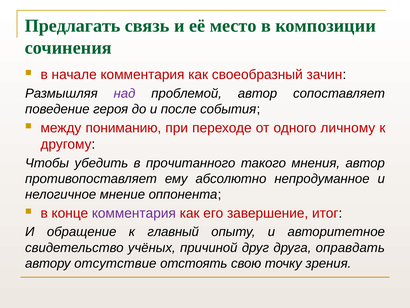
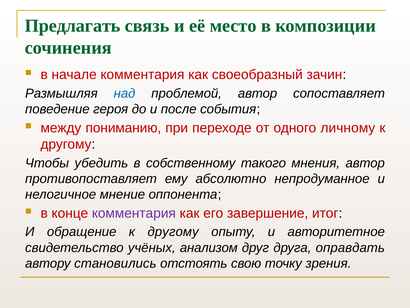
над colour: purple -> blue
прочитанного: прочитанного -> собственному
обращение к главный: главный -> другому
причиной: причиной -> анализом
отсутствие: отсутствие -> становились
